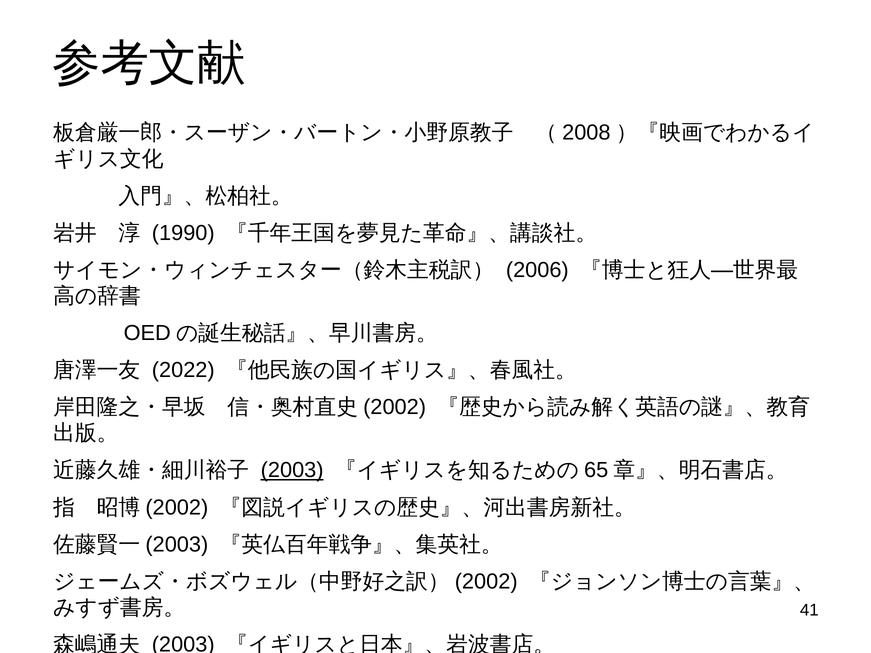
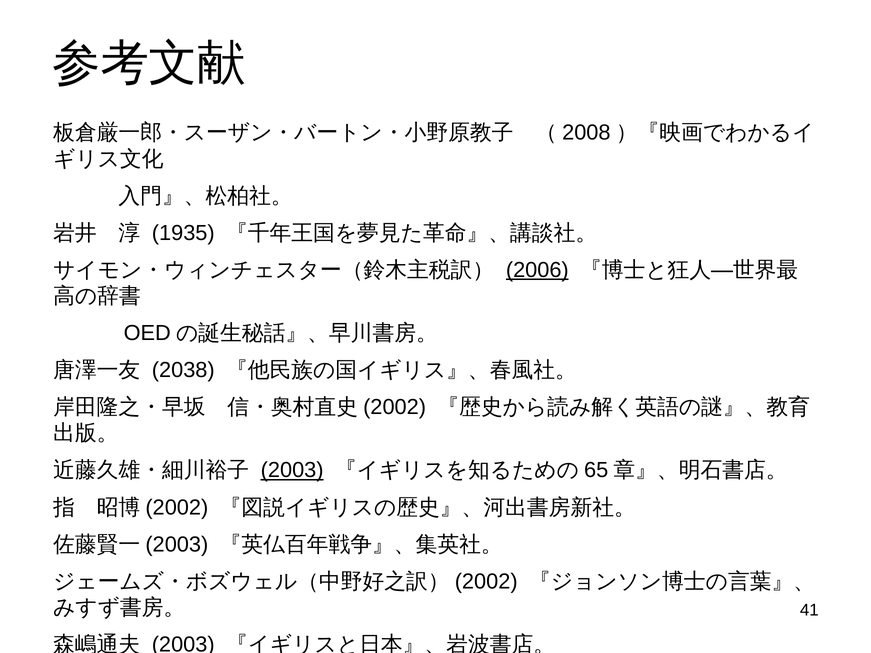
1990: 1990 -> 1935
2006 underline: none -> present
2022: 2022 -> 2038
